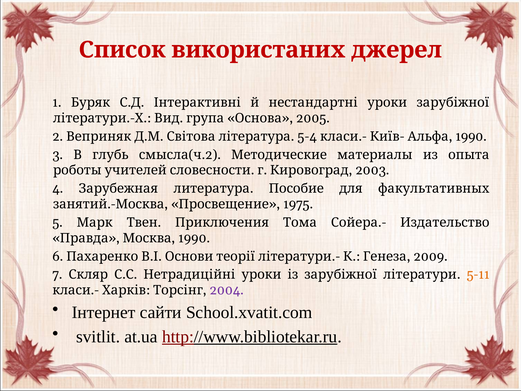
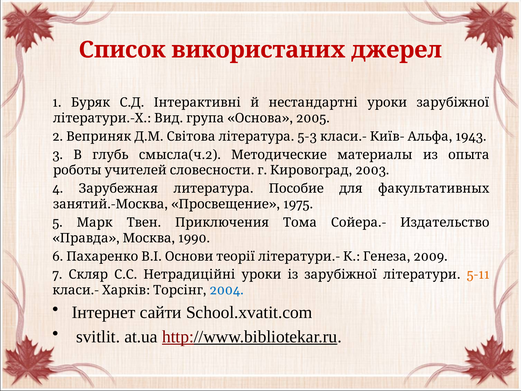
5-4: 5-4 -> 5-3
1990 at (471, 136): 1990 -> 1943
2004 colour: purple -> blue
